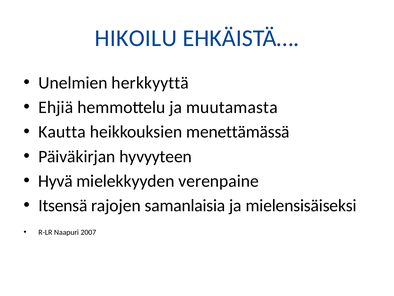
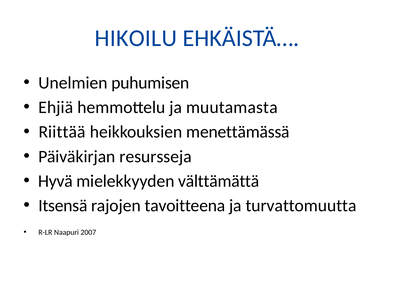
herkkyyttä: herkkyyttä -> puhumisen
Kautta: Kautta -> Riittää
hyvyyteen: hyvyyteen -> resursseja
verenpaine: verenpaine -> välttämättä
samanlaisia: samanlaisia -> tavoitteena
mielensisäiseksi: mielensisäiseksi -> turvattomuutta
